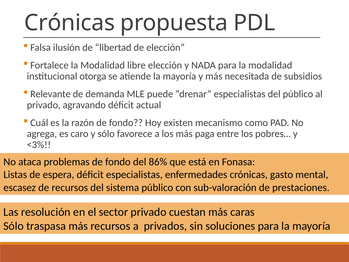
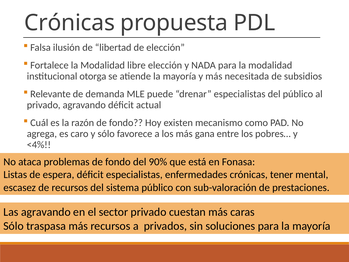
paga: paga -> gana
<3%: <3% -> <4%
86%: 86% -> 90%
gasto: gasto -> tener
Las resolución: resolución -> agravando
